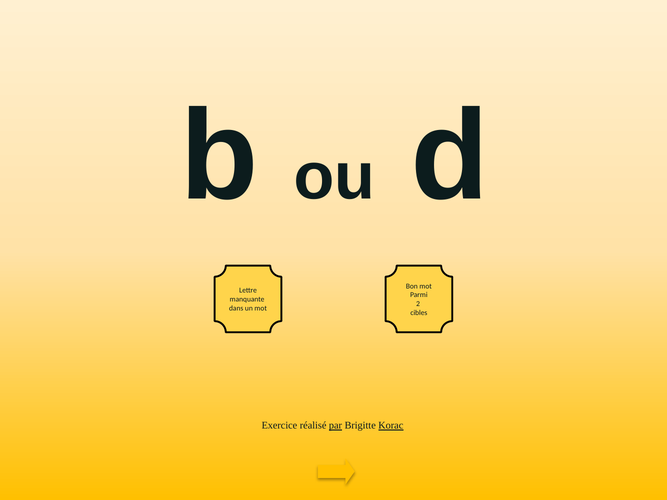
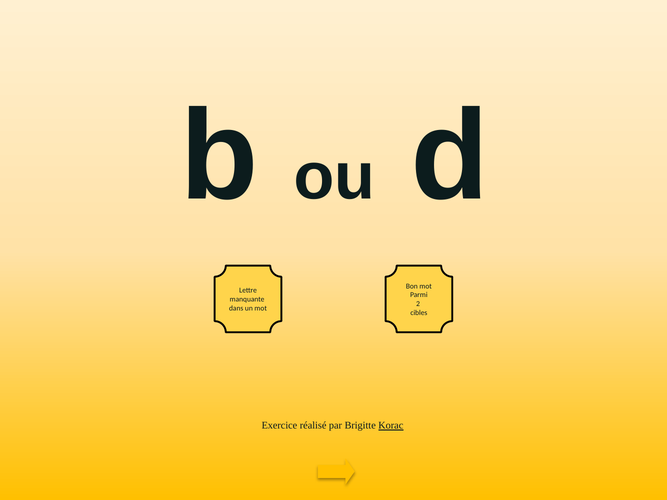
par underline: present -> none
